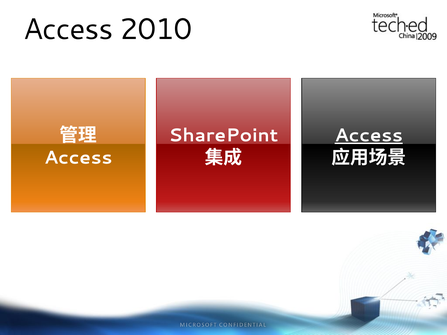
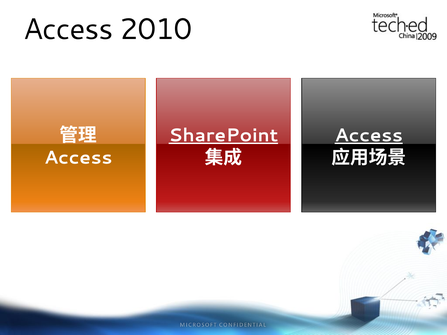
SharePoint underline: none -> present
